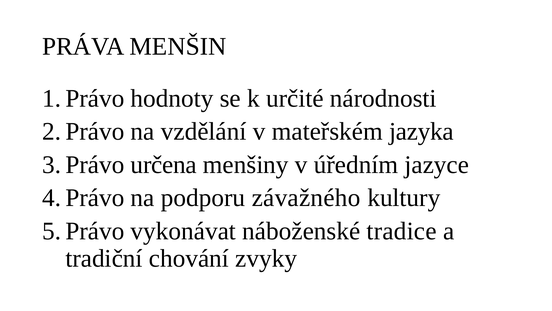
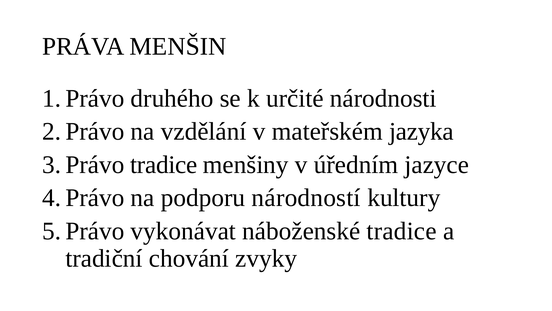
hodnoty: hodnoty -> druhého
určena at (164, 165): určena -> tradice
závažného: závažného -> národností
